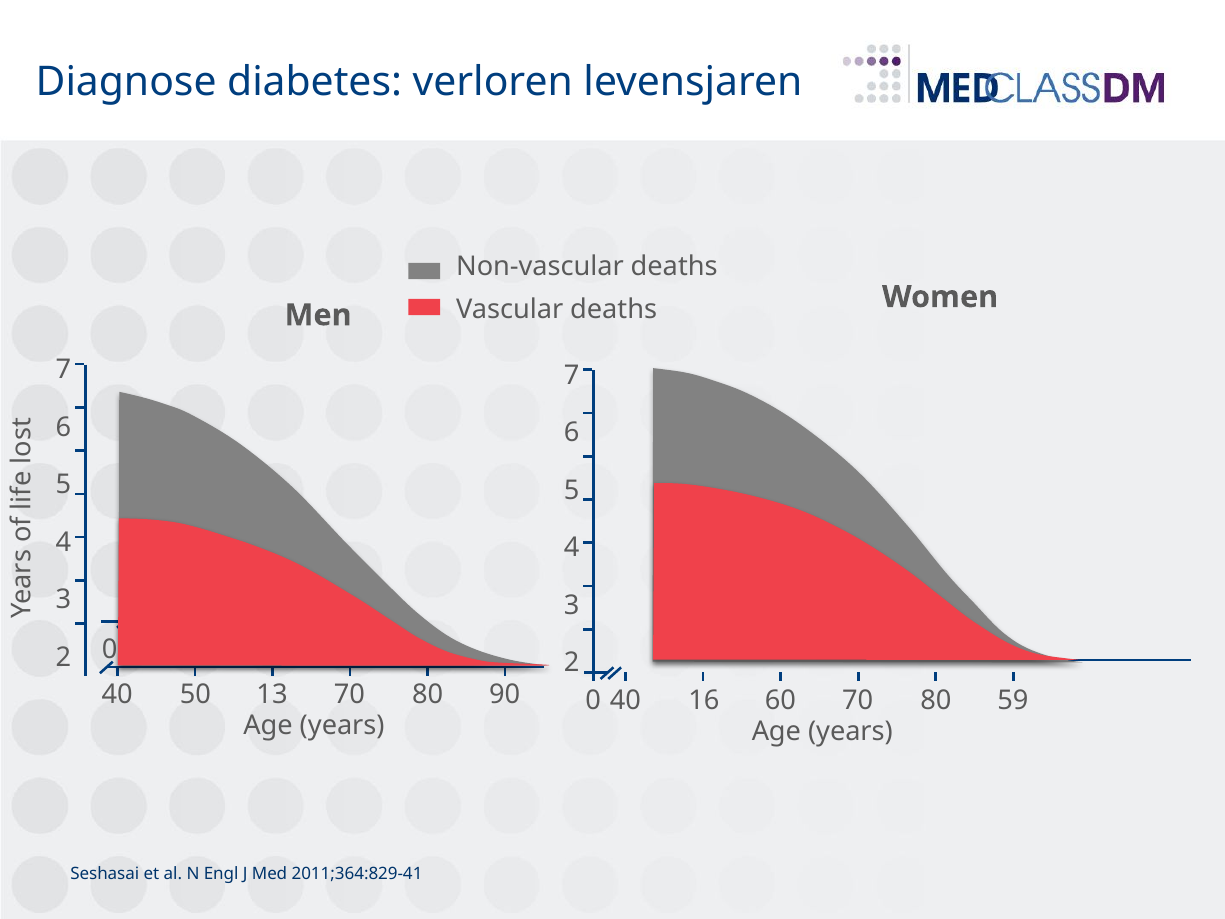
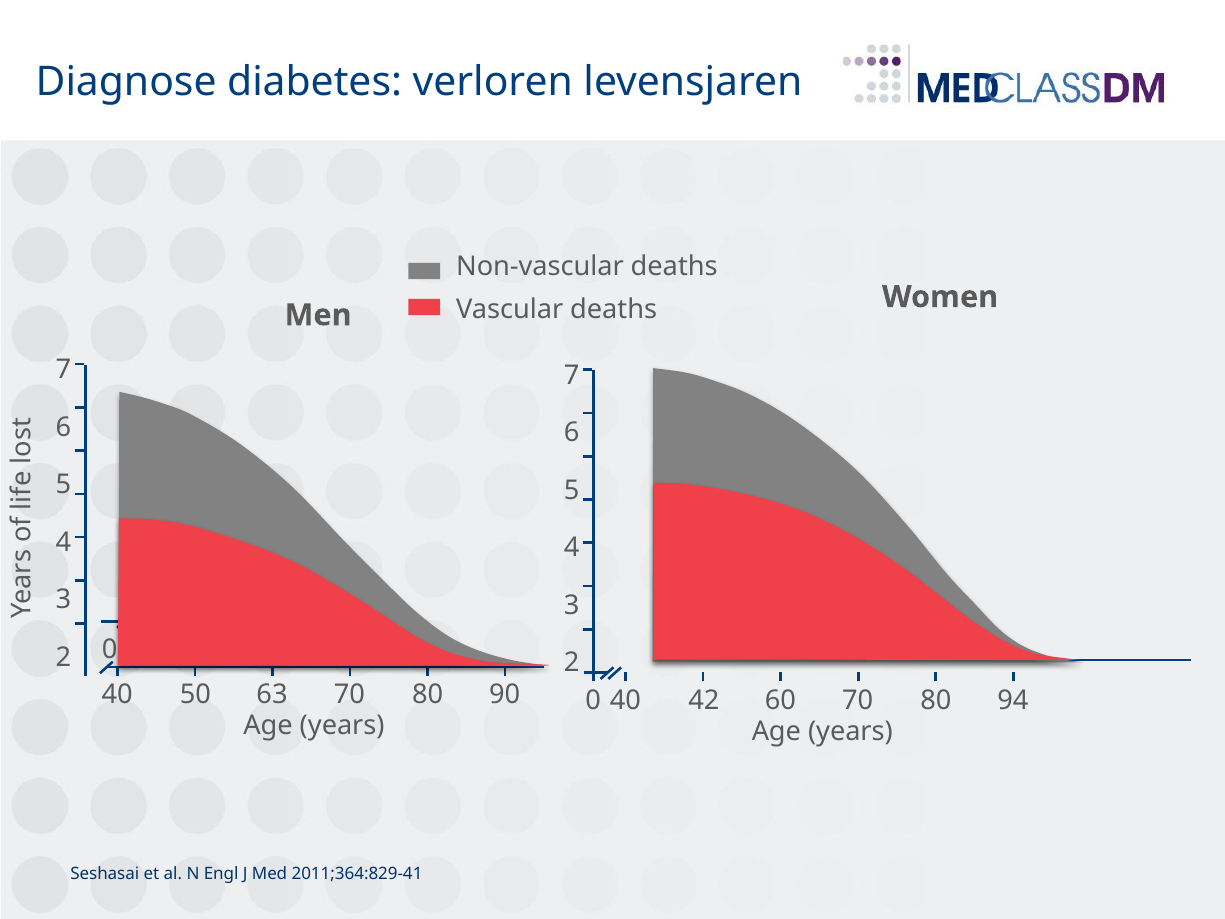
13: 13 -> 63
16: 16 -> 42
59: 59 -> 94
